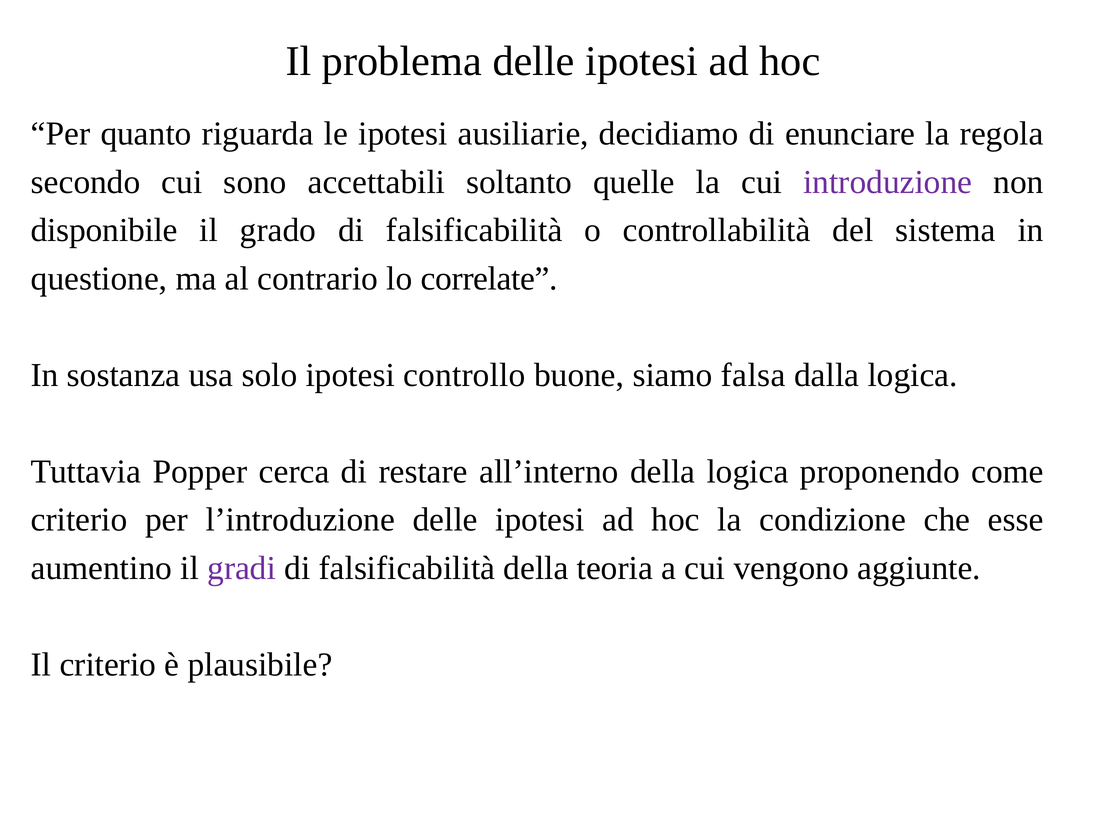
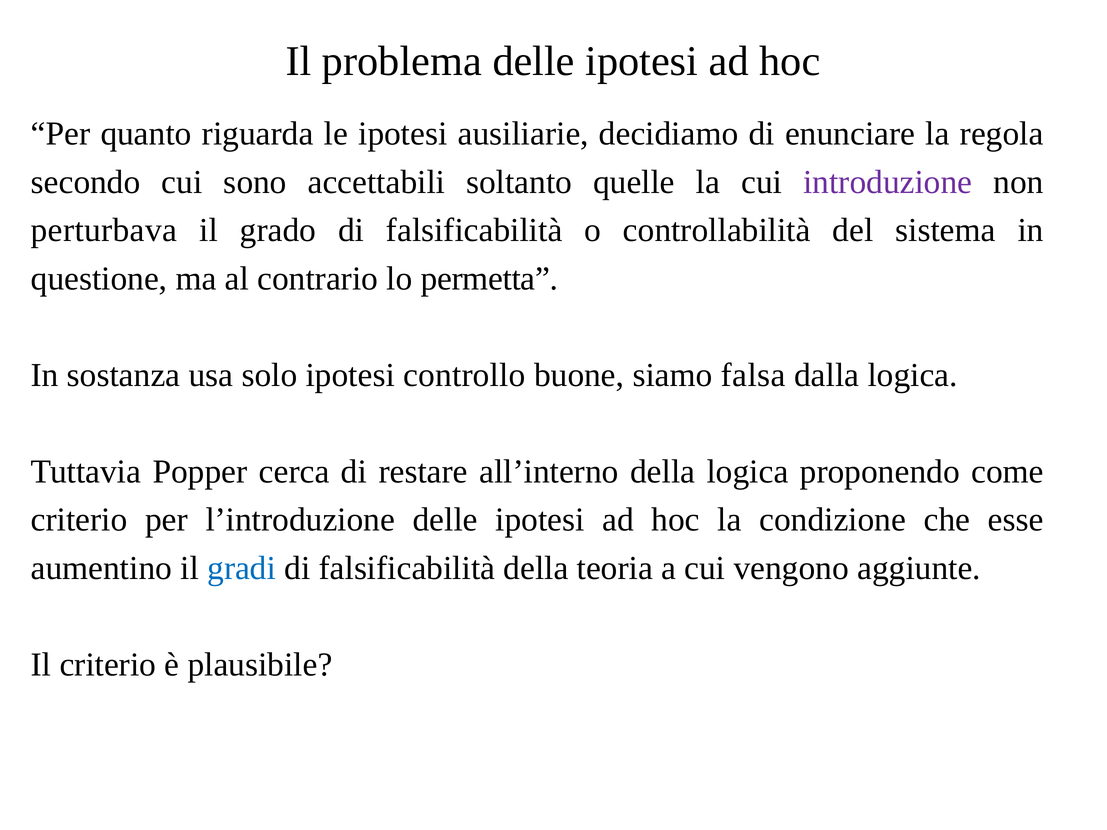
disponibile: disponibile -> perturbava
correlate: correlate -> permetta
gradi colour: purple -> blue
